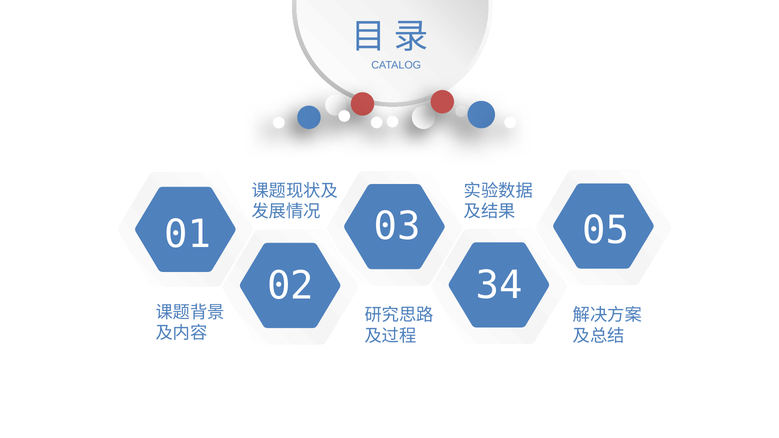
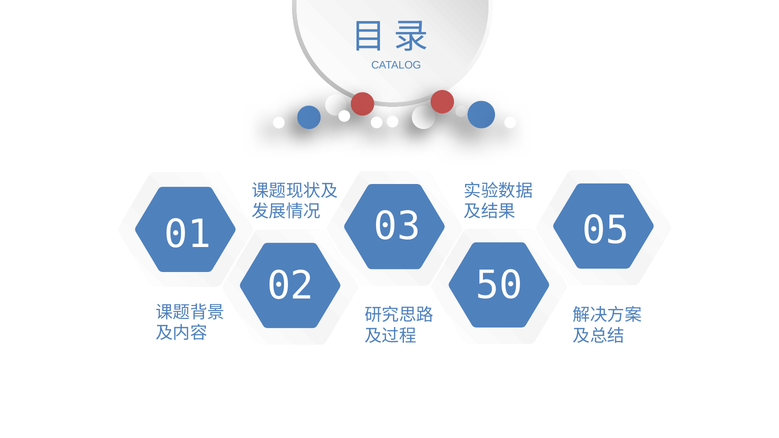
34: 34 -> 50
